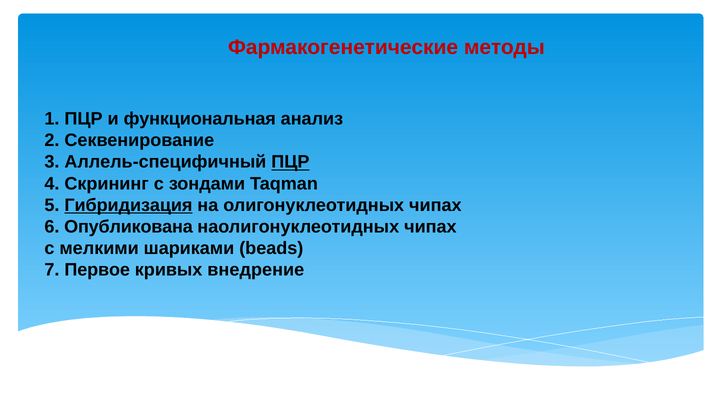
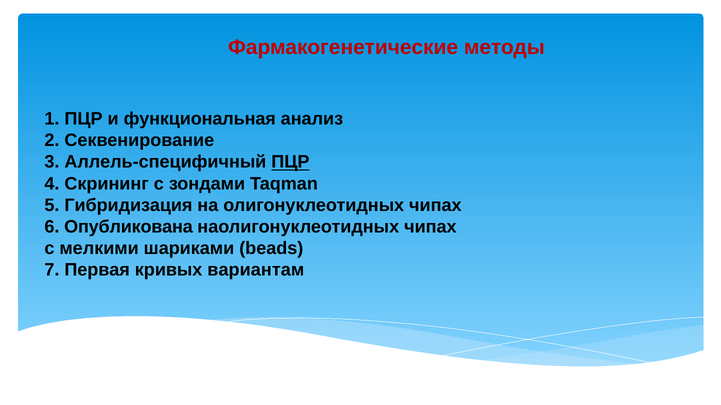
Гибридизация underline: present -> none
Первое: Первое -> Первая
внедрение: внедрение -> вариантам
